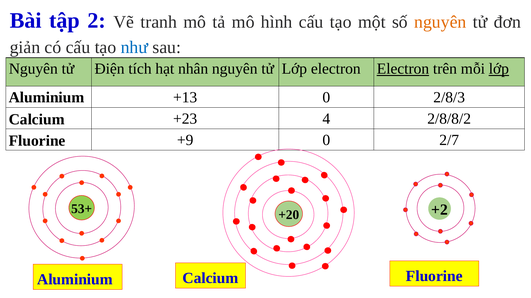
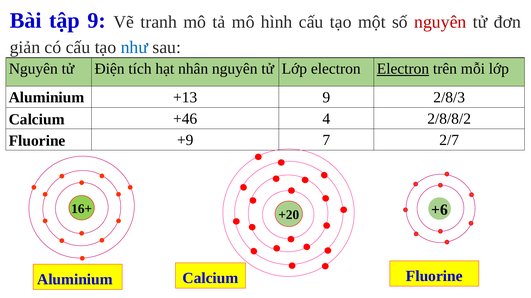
tập 2: 2 -> 9
nguyên at (440, 22) colour: orange -> red
lớp at (499, 69) underline: present -> none
+13 0: 0 -> 9
+23: +23 -> +46
+9 0: 0 -> 7
53+: 53+ -> 16+
+2: +2 -> +6
